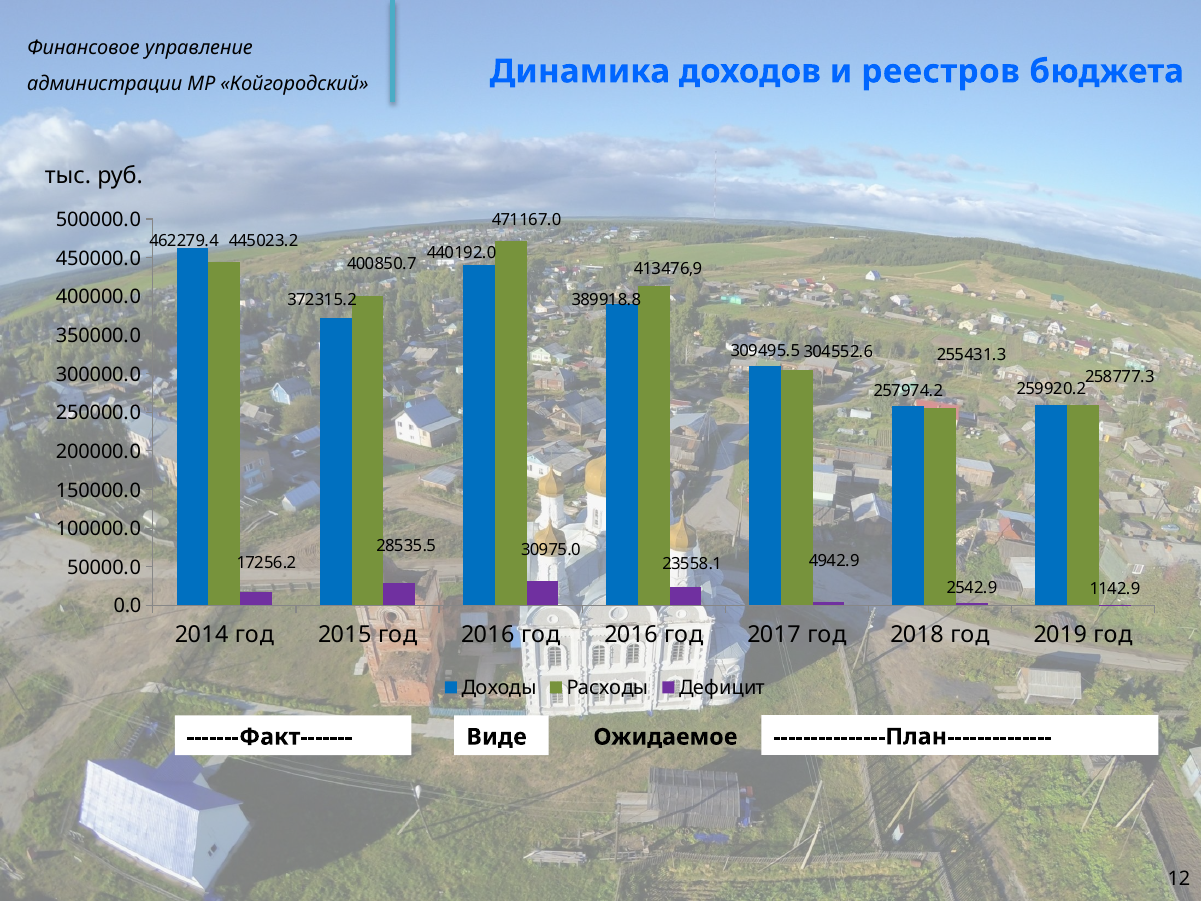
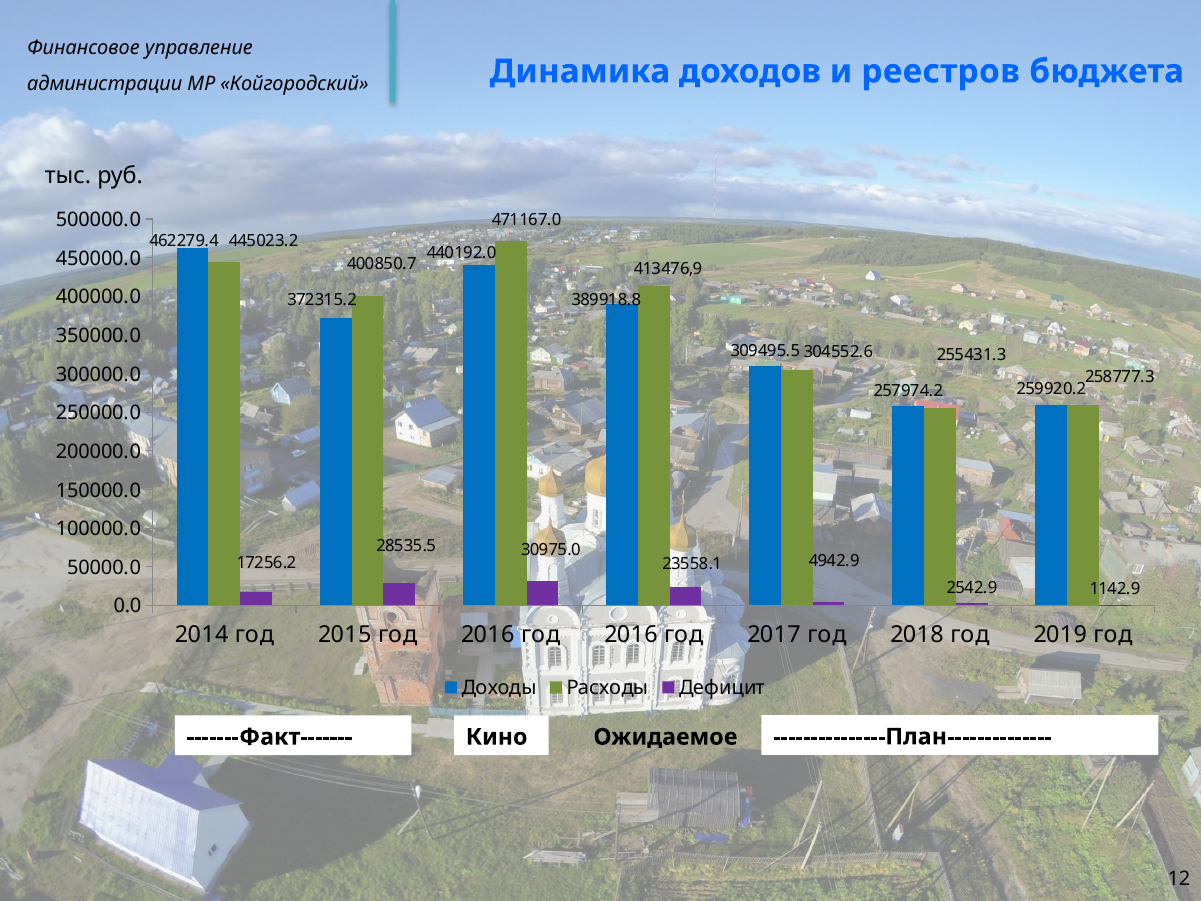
Виде: Виде -> Кино
